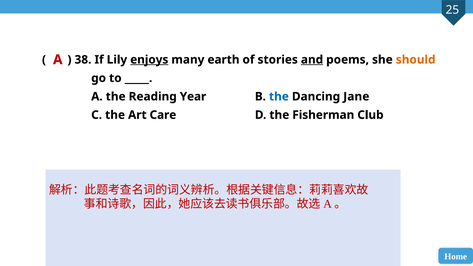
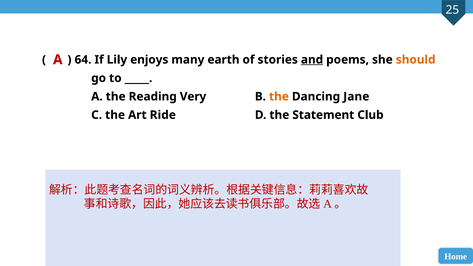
38: 38 -> 64
enjoys underline: present -> none
Year: Year -> Very
the at (279, 97) colour: blue -> orange
Care: Care -> Ride
Fisherman: Fisherman -> Statement
